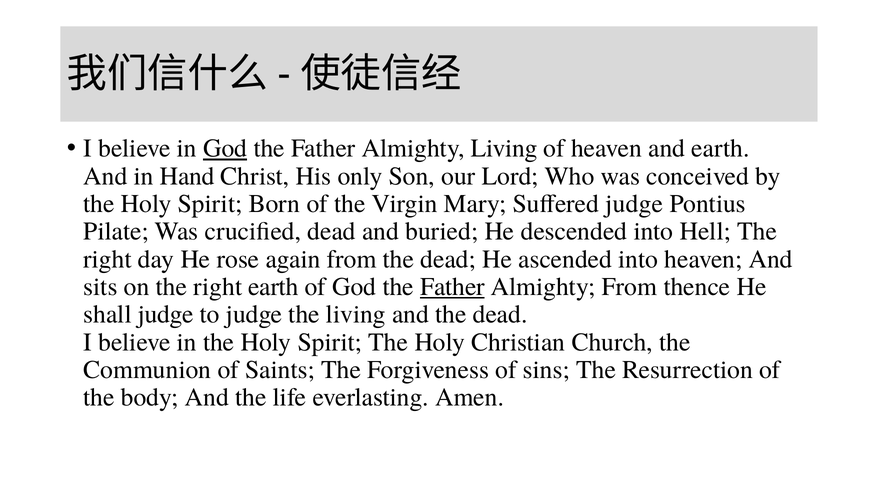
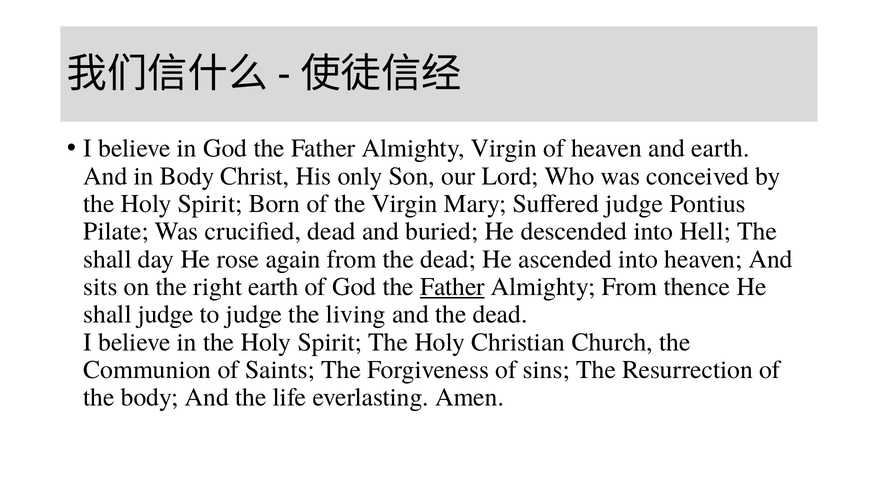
God at (225, 148) underline: present -> none
Almighty Living: Living -> Virgin
in Hand: Hand -> Body
right at (108, 259): right -> shall
